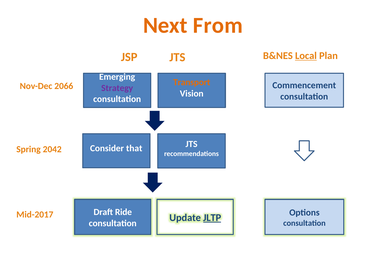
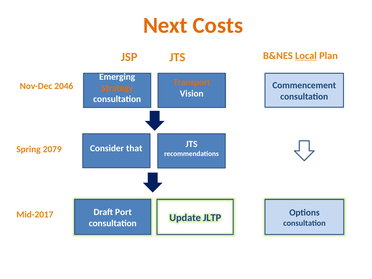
From: From -> Costs
2066: 2066 -> 2046
Strategy colour: purple -> orange
2042: 2042 -> 2079
Ride: Ride -> Port
JLTP underline: present -> none
